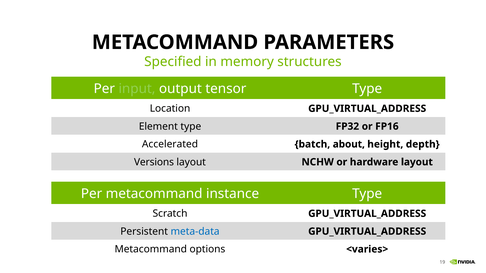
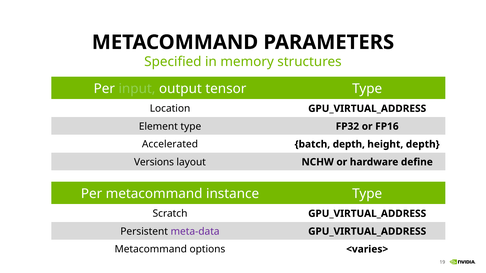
batch about: about -> depth
hardware layout: layout -> define
meta-data colour: blue -> purple
